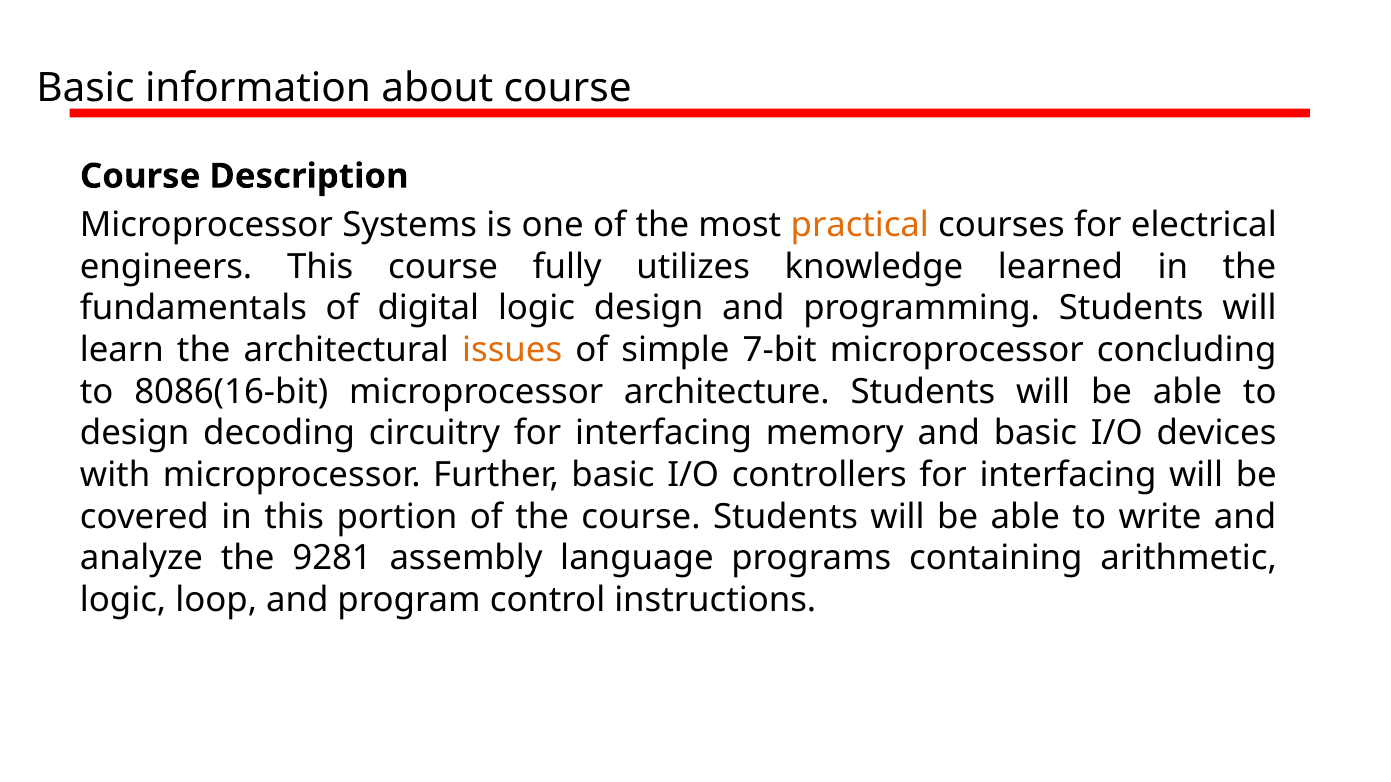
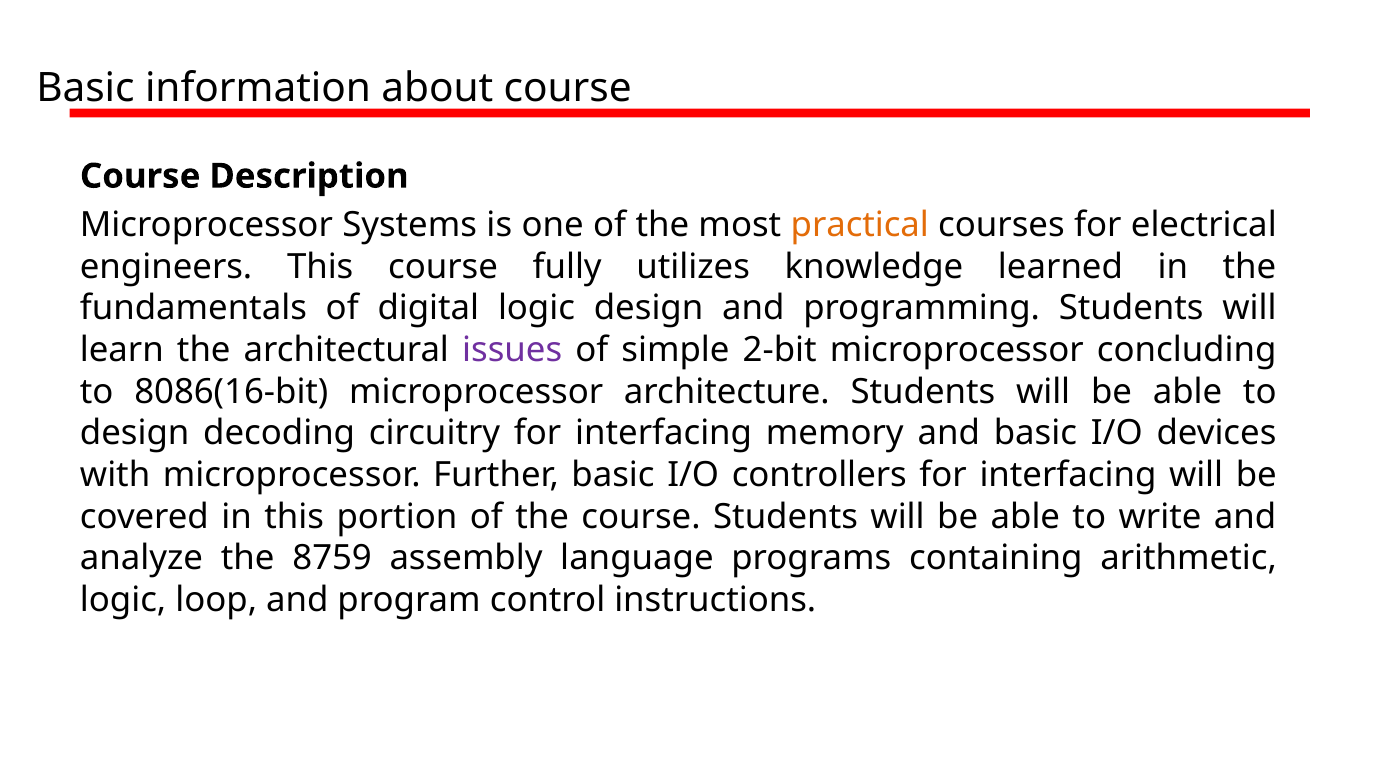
issues colour: orange -> purple
7-bit: 7-bit -> 2-bit
9281: 9281 -> 8759
